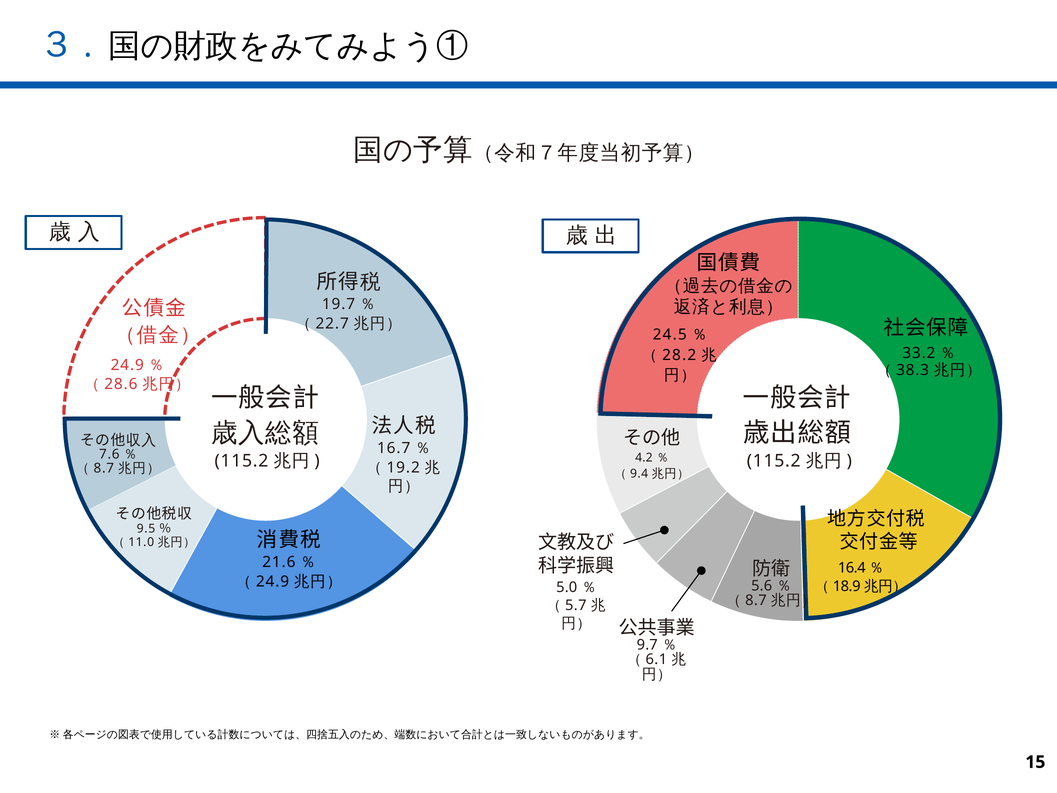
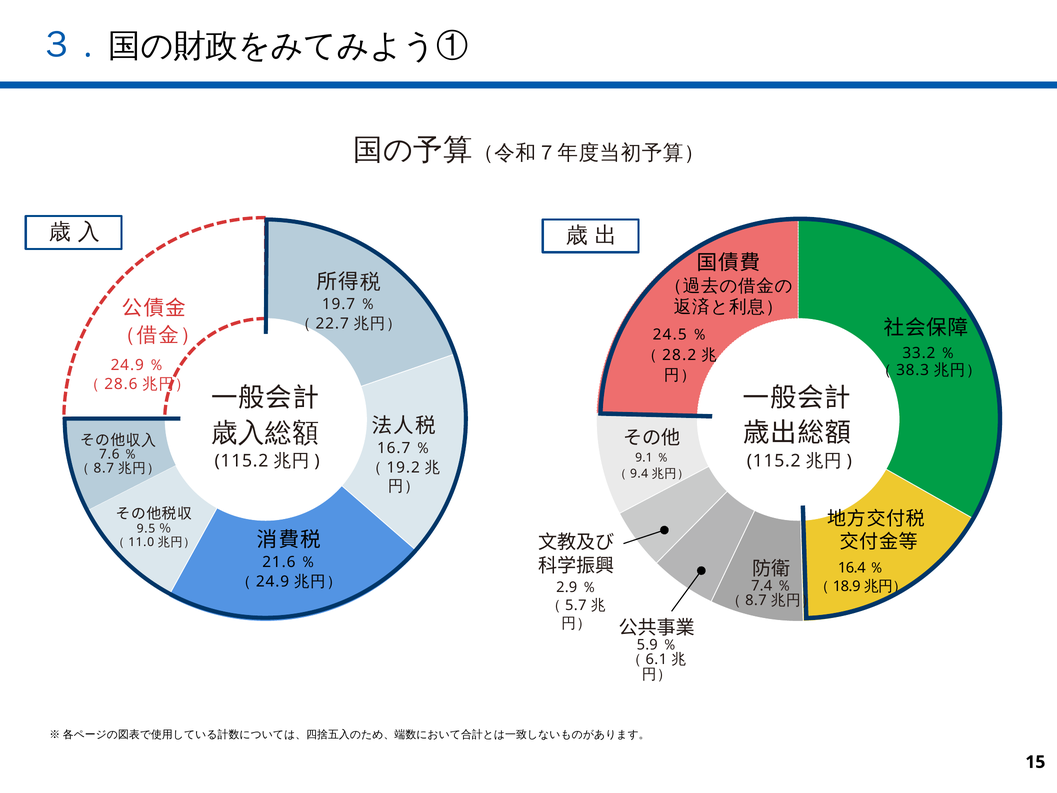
4.2: 4.2 -> 9.1
5.6: 5.6 -> 7.4
5.0: 5.0 -> 2.9
9.7: 9.7 -> 5.9
